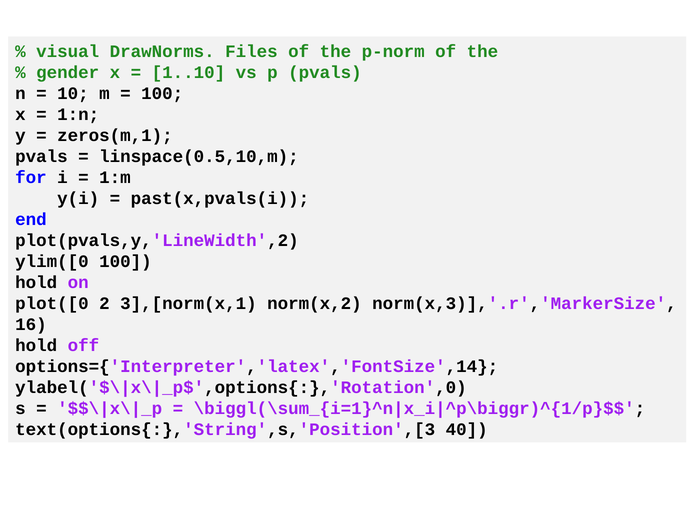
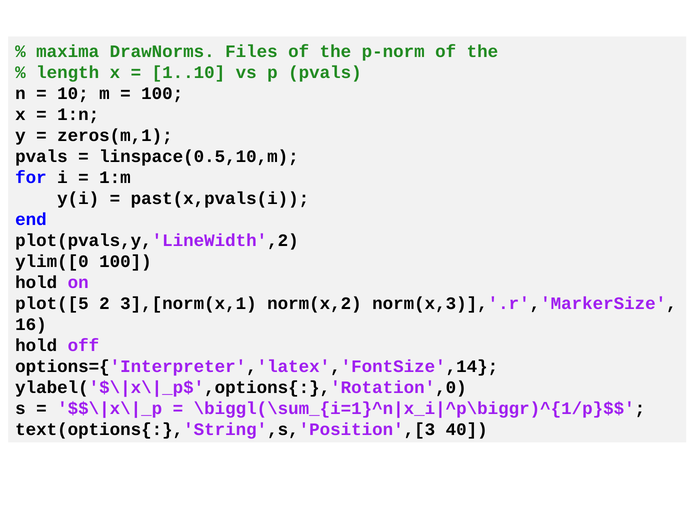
visual: visual -> maxima
gender: gender -> length
plot([0: plot([0 -> plot([5
